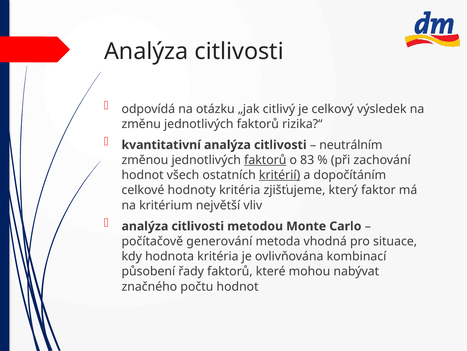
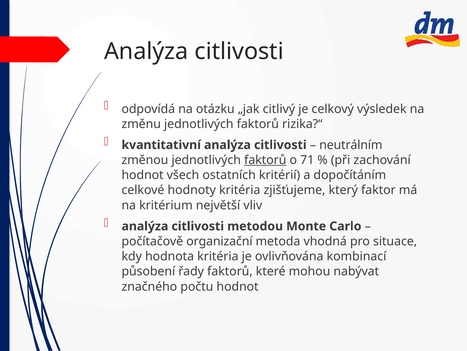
83: 83 -> 71
kritérií underline: present -> none
generování: generování -> organizační
